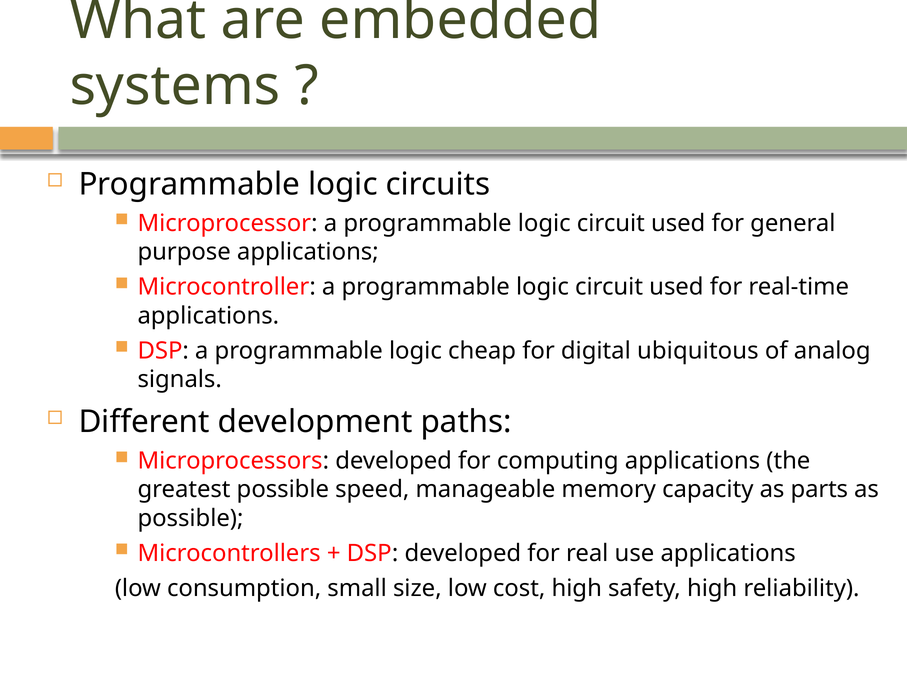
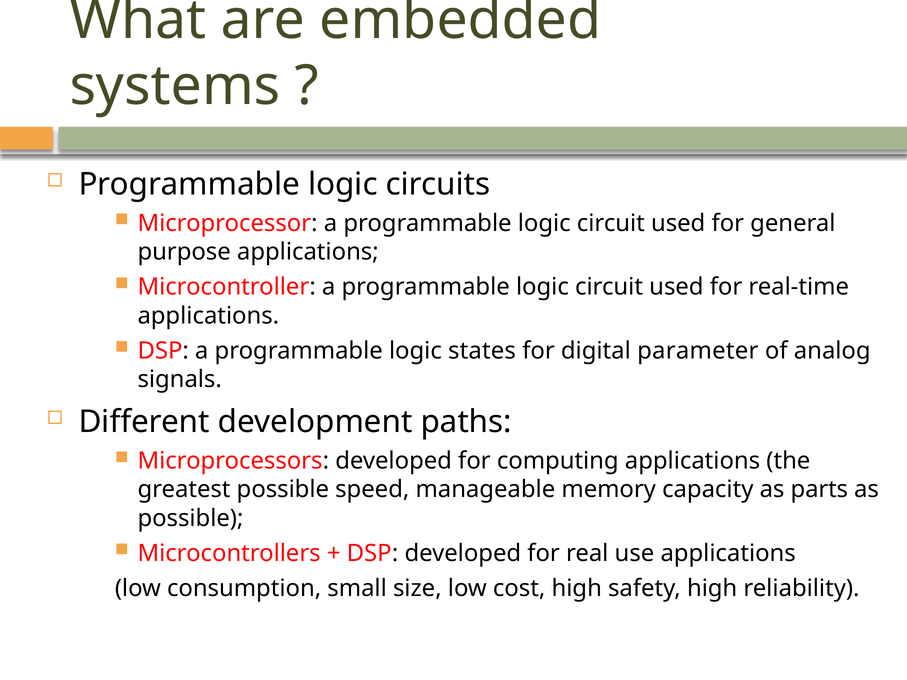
cheap: cheap -> states
ubiquitous: ubiquitous -> parameter
